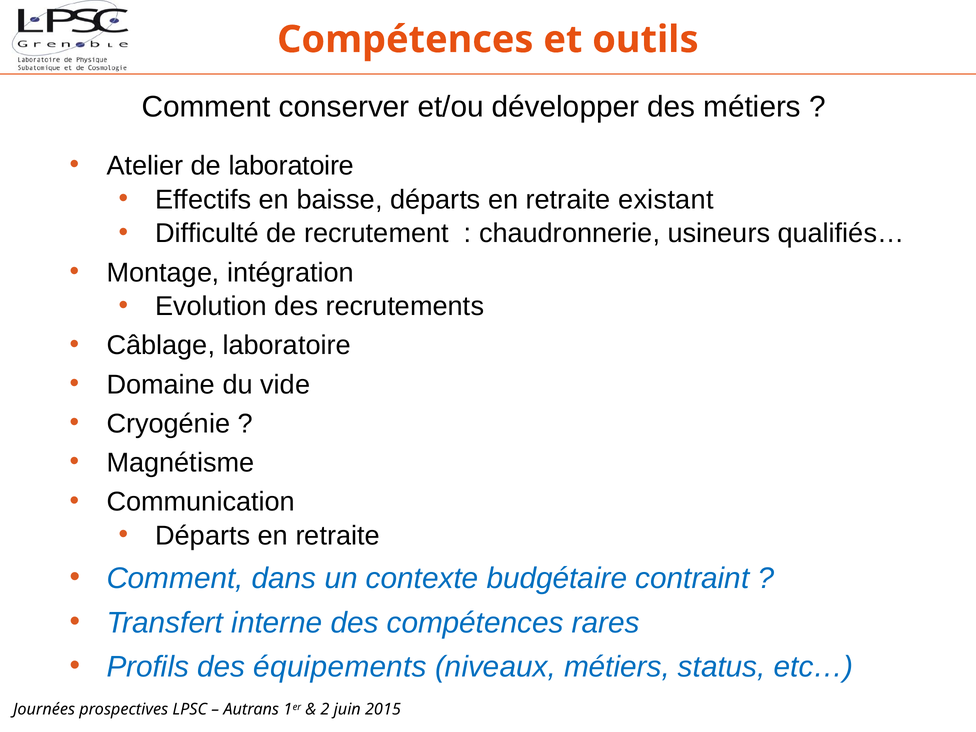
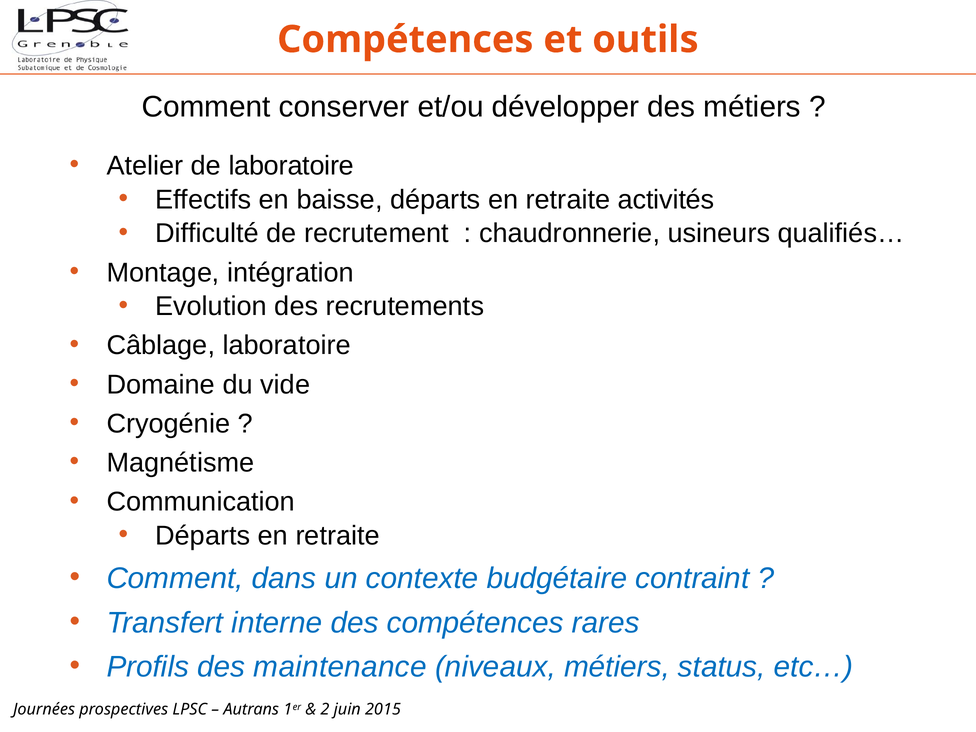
existant: existant -> activités
équipements: équipements -> maintenance
